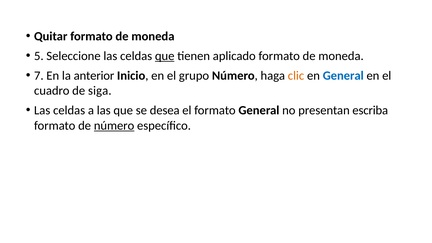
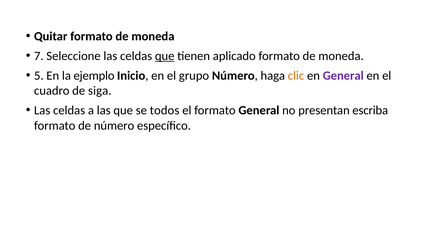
5: 5 -> 7
7: 7 -> 5
anterior: anterior -> ejemplo
General at (343, 76) colour: blue -> purple
desea: desea -> todos
número at (114, 126) underline: present -> none
